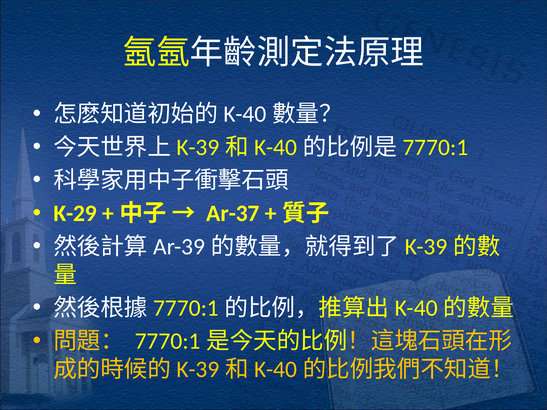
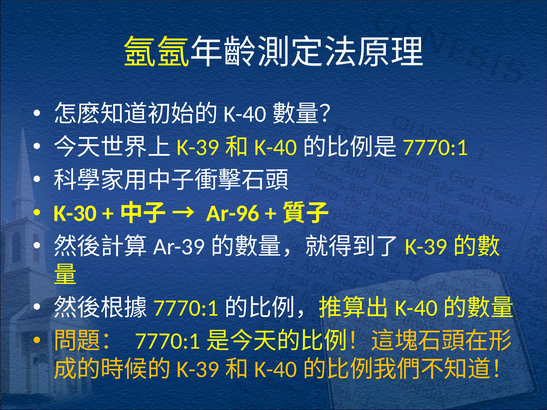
K-29: K-29 -> K-30
Ar-37: Ar-37 -> Ar-96
